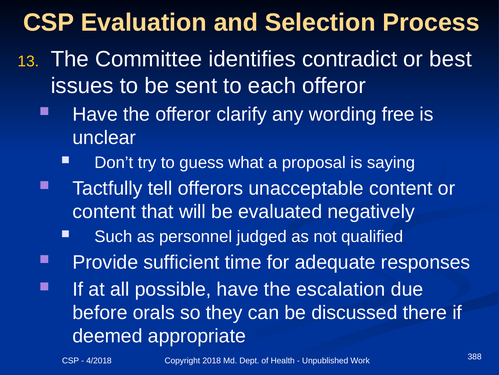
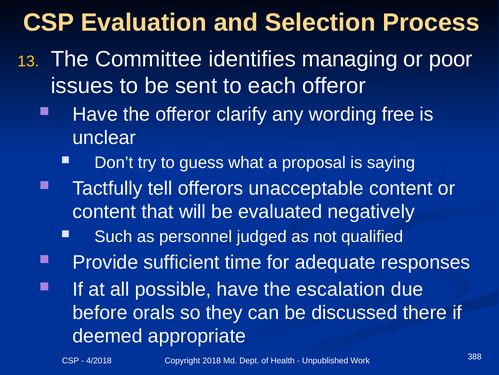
contradict: contradict -> managing
best: best -> poor
